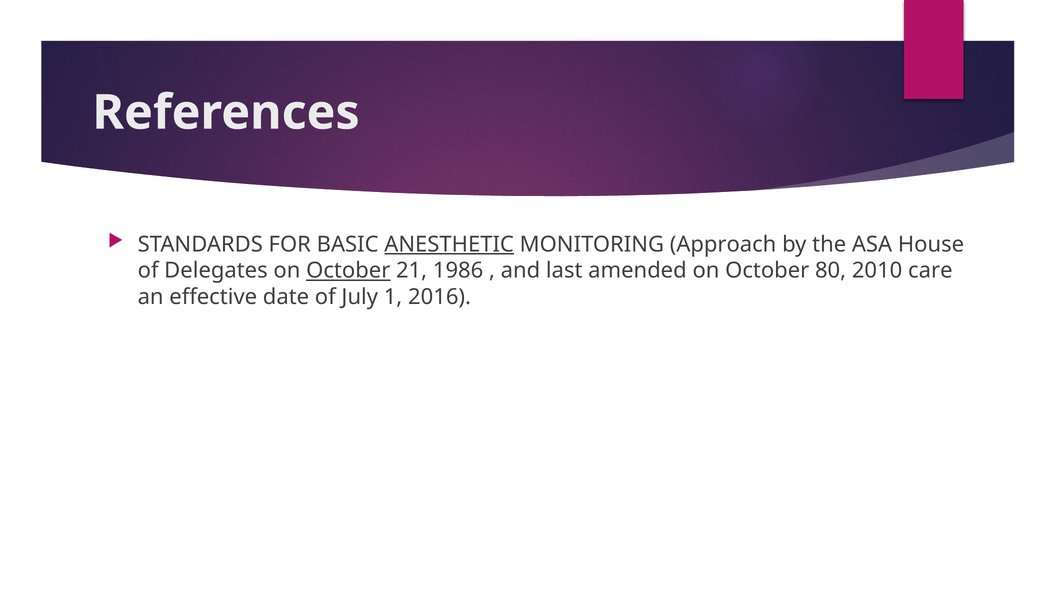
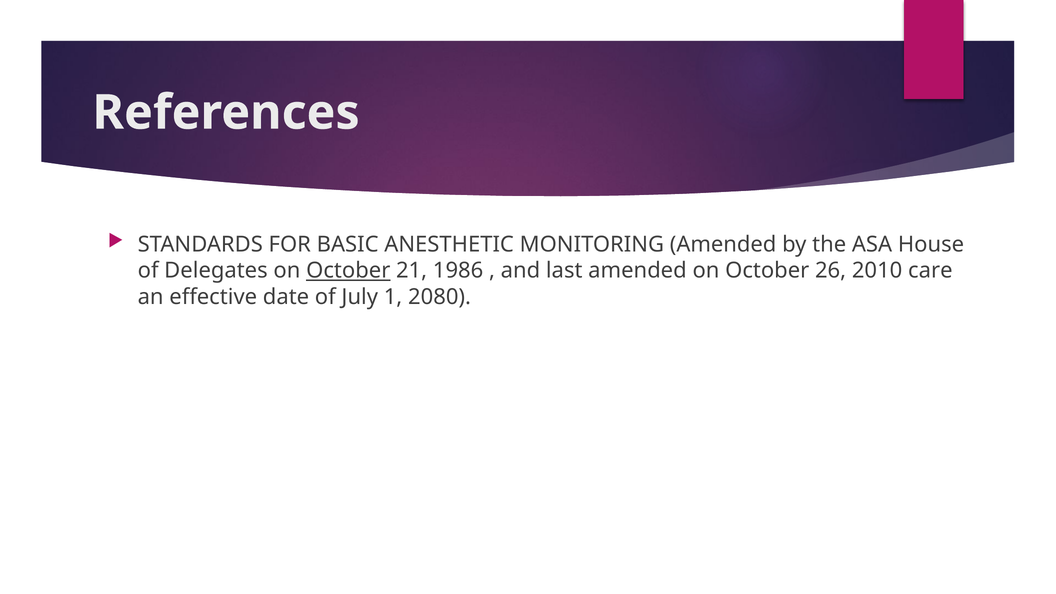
ANESTHETIC underline: present -> none
MONITORING Approach: Approach -> Amended
80: 80 -> 26
2016: 2016 -> 2080
